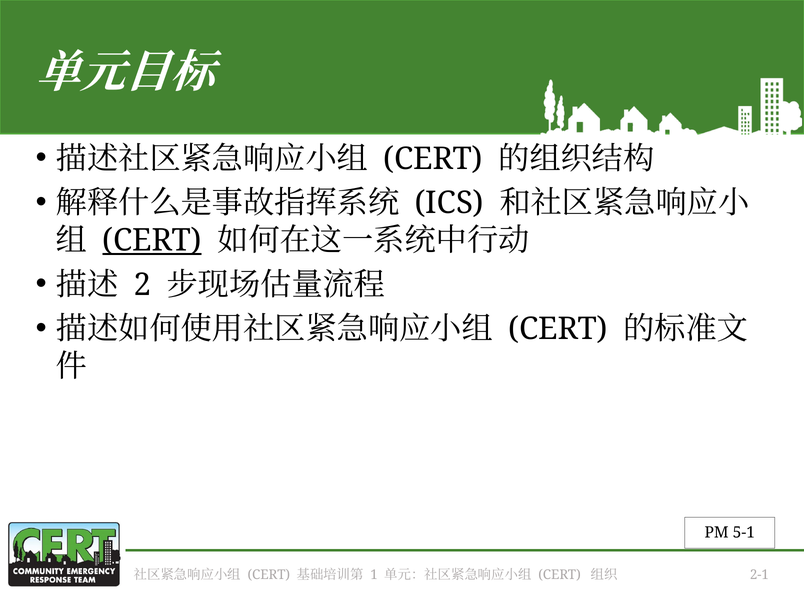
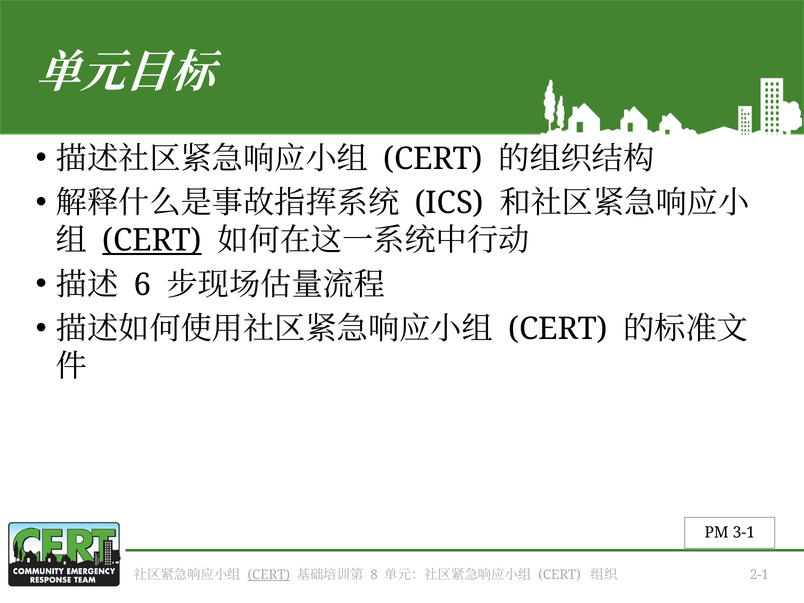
2: 2 -> 6
5-1: 5-1 -> 3-1
CERT at (269, 575) underline: none -> present
1: 1 -> 8
